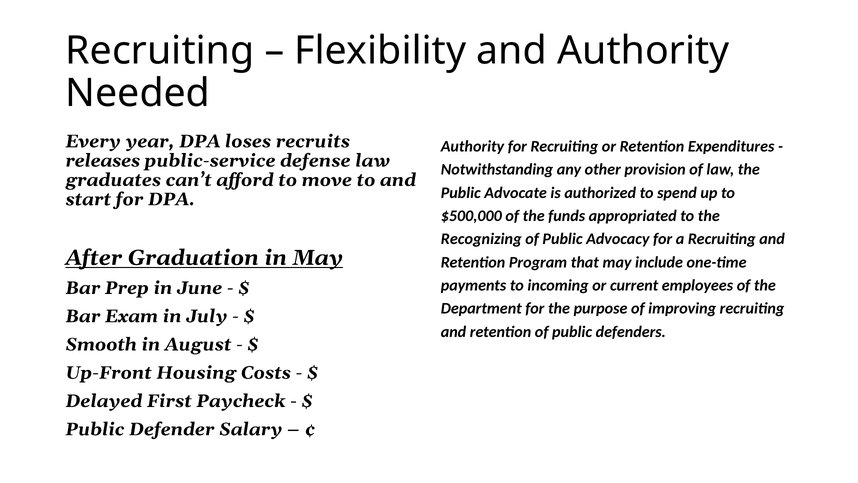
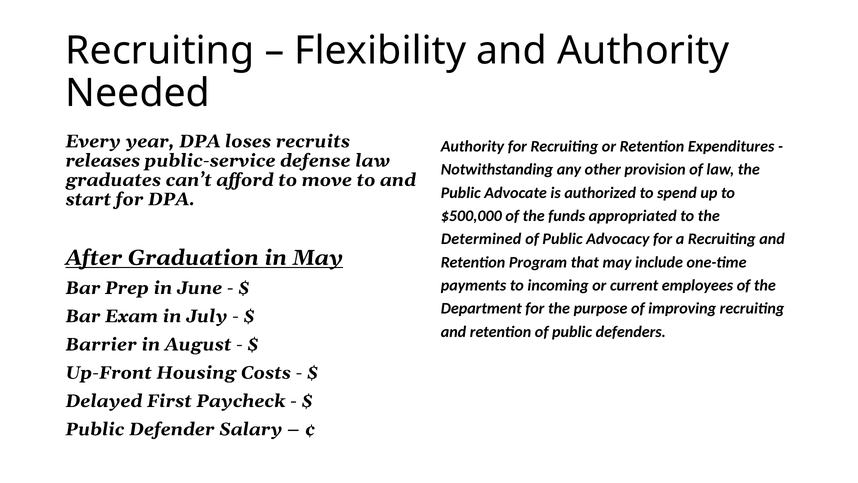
Recognizing: Recognizing -> Determined
Smooth: Smooth -> Barrier
